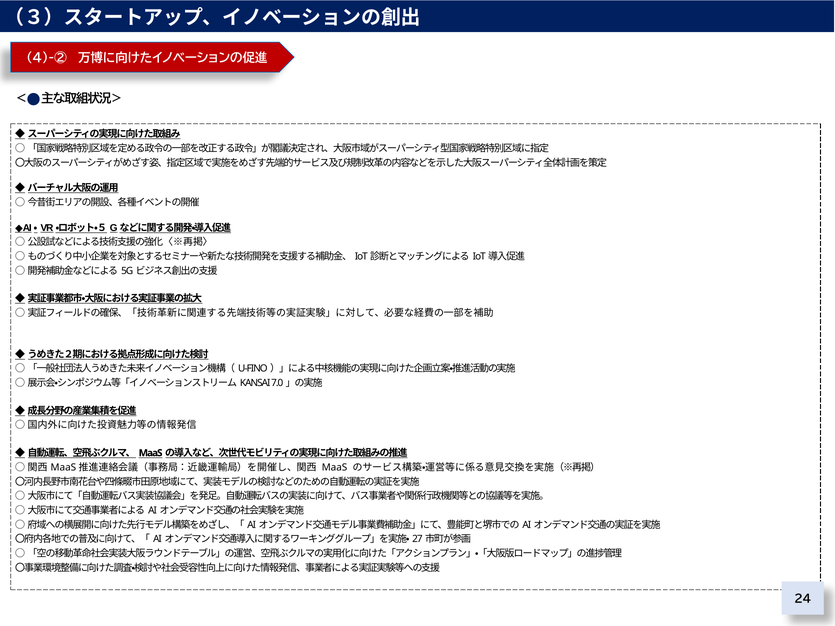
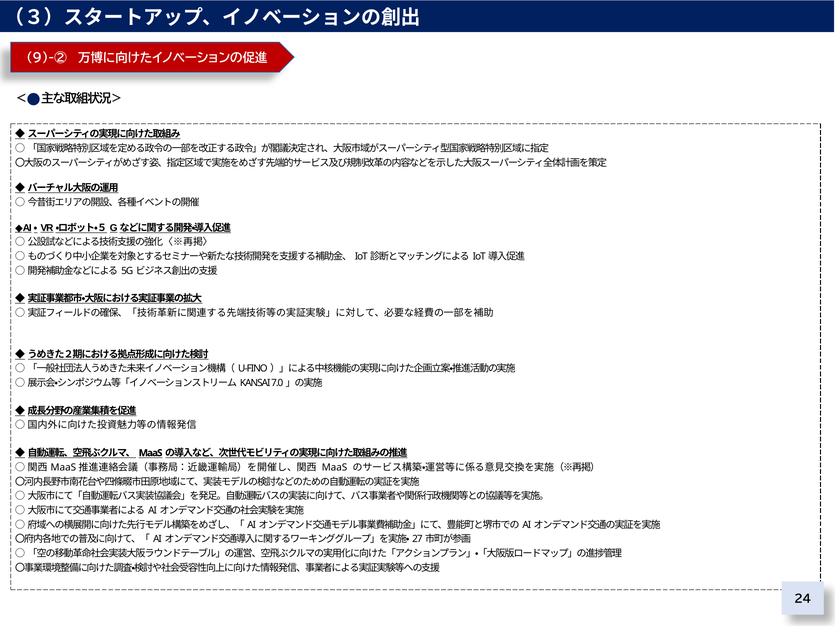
4)-②: 4)-② -> 9)-②
